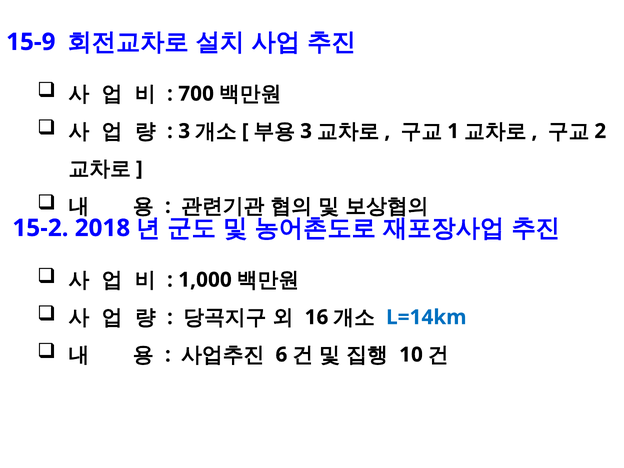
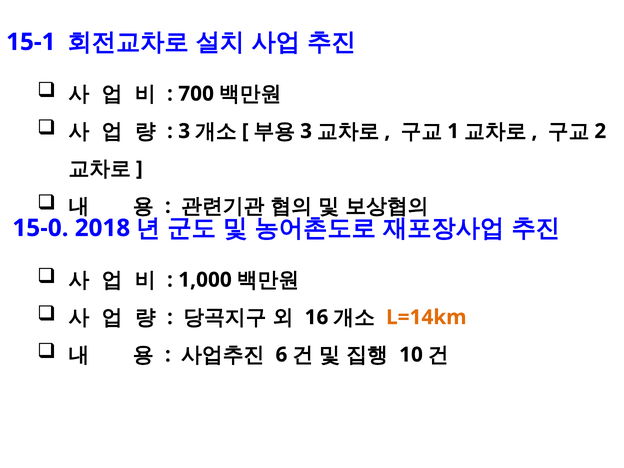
15-9: 15-9 -> 15-1
15-2: 15-2 -> 15-0
L=14km colour: blue -> orange
